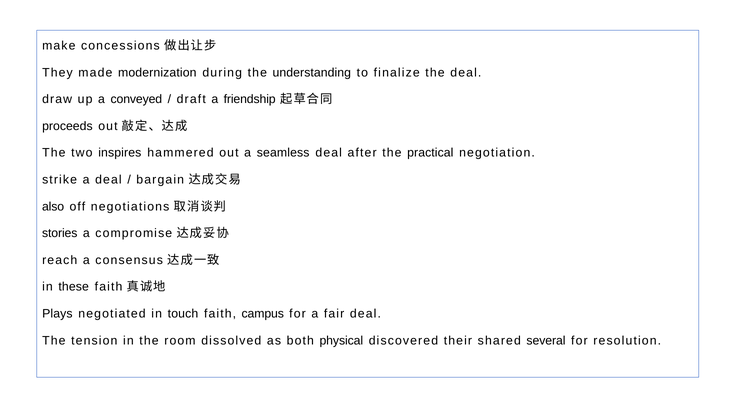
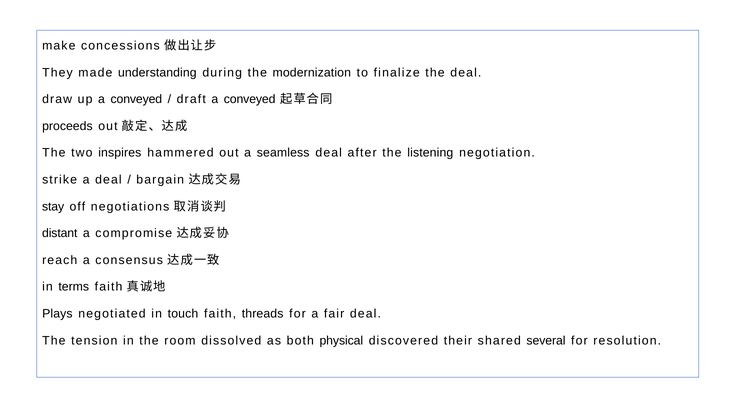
modernization: modernization -> understanding
understanding: understanding -> modernization
draft a friendship: friendship -> conveyed
practical: practical -> listening
also: also -> stay
stories: stories -> distant
these: these -> terms
campus: campus -> threads
